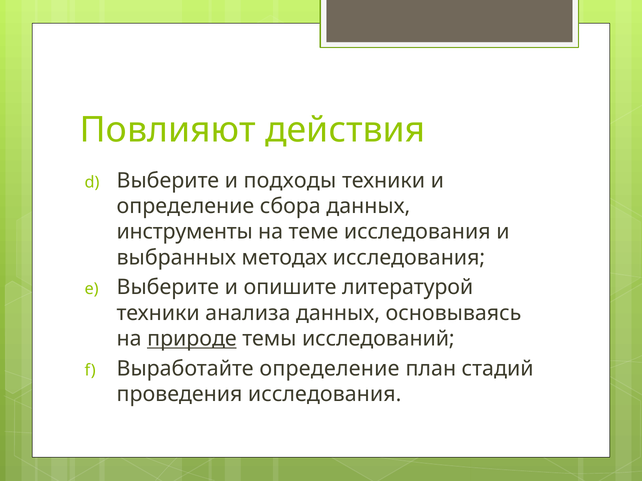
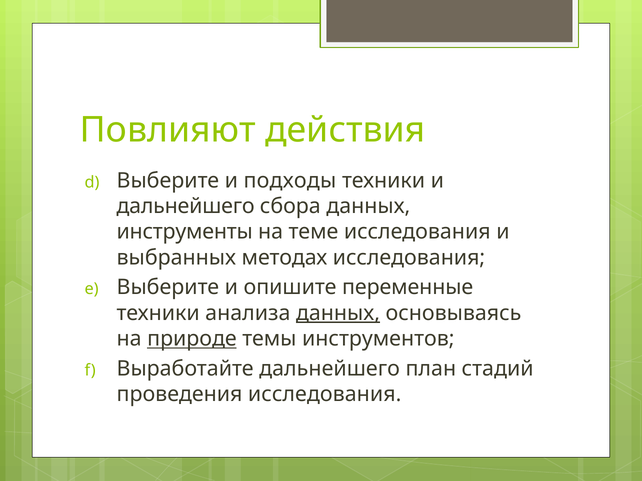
определение at (185, 206): определение -> дальнейшего
литературой: литературой -> переменные
данных at (338, 313) underline: none -> present
исследований: исследований -> инструментов
Выработайте определение: определение -> дальнейшего
